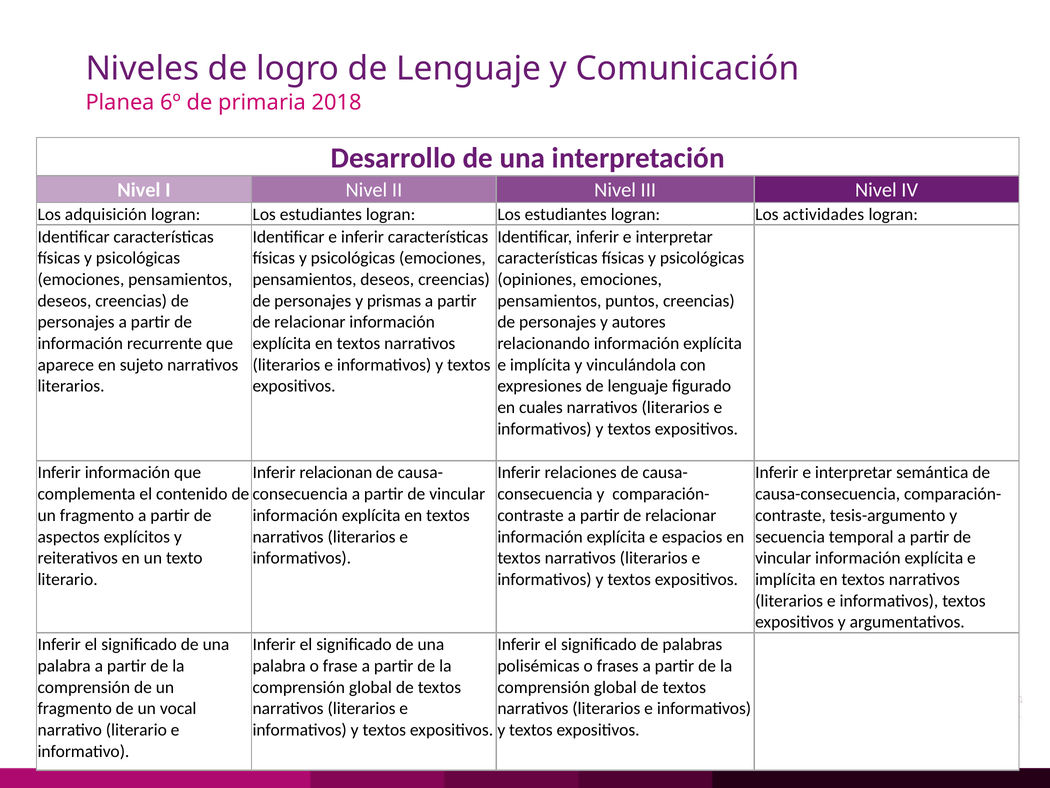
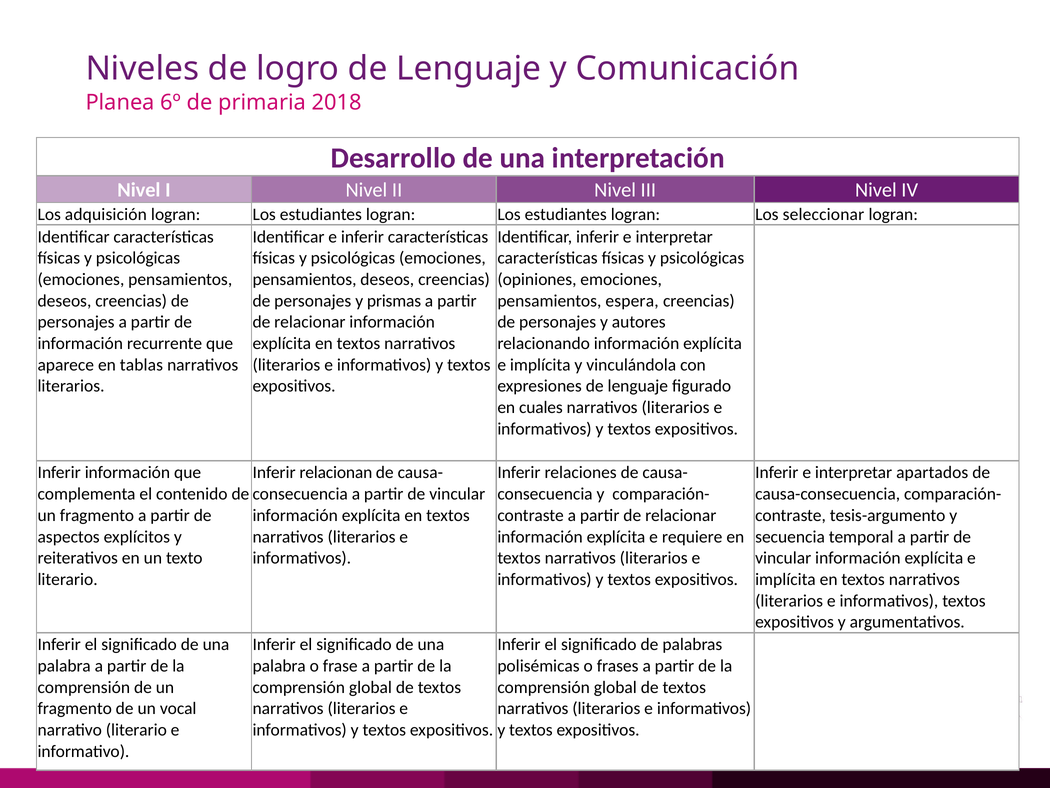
actividades: actividades -> seleccionar
puntos: puntos -> espera
sujeto: sujeto -> tablas
semántica: semántica -> apartados
espacios: espacios -> requiere
